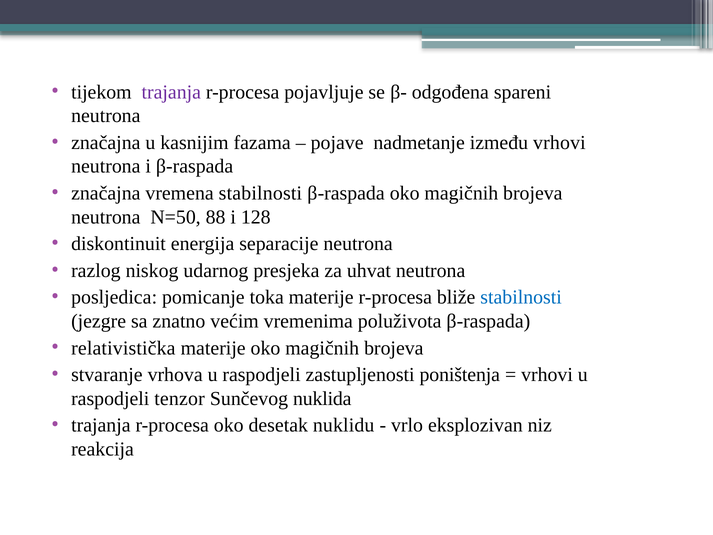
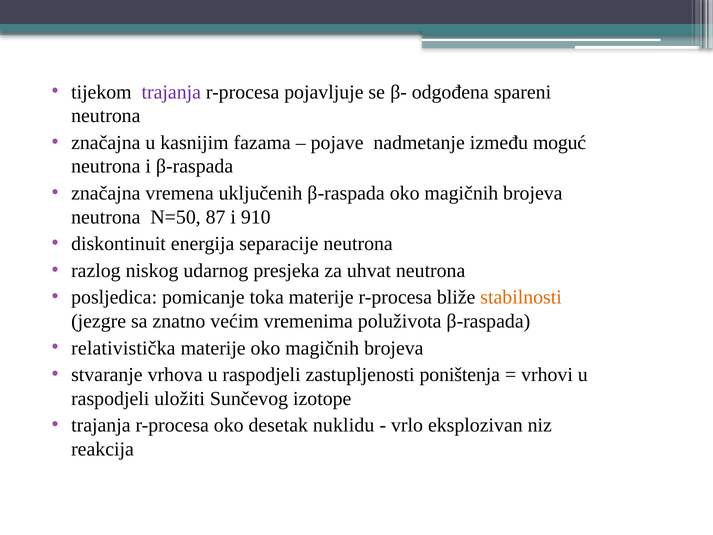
između vrhovi: vrhovi -> moguć
vremena stabilnosti: stabilnosti -> uključenih
88: 88 -> 87
128: 128 -> 910
stabilnosti at (521, 297) colour: blue -> orange
tenzor: tenzor -> uložiti
nuklida: nuklida -> izotope
